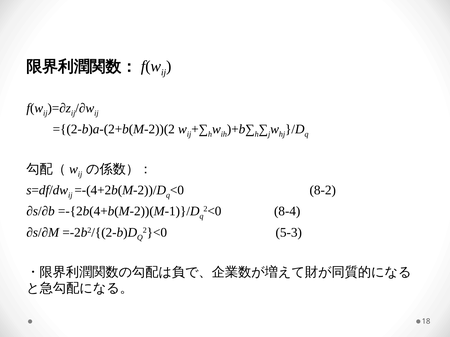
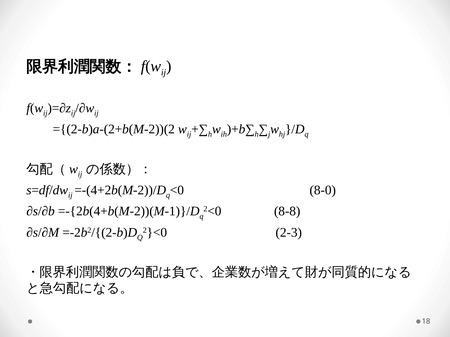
8-2: 8-2 -> 8-0
8-4: 8-4 -> 8-8
5-3: 5-3 -> 2-3
